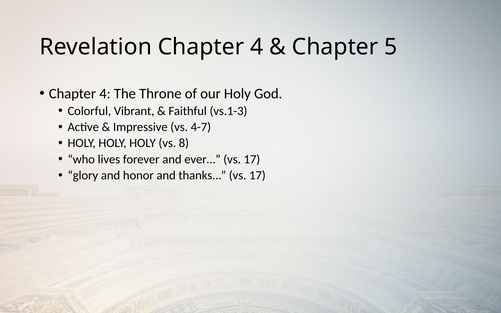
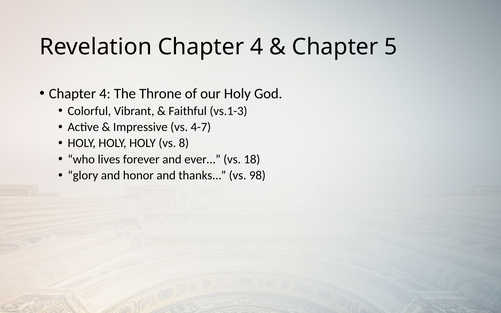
ever… vs 17: 17 -> 18
thanks vs 17: 17 -> 98
